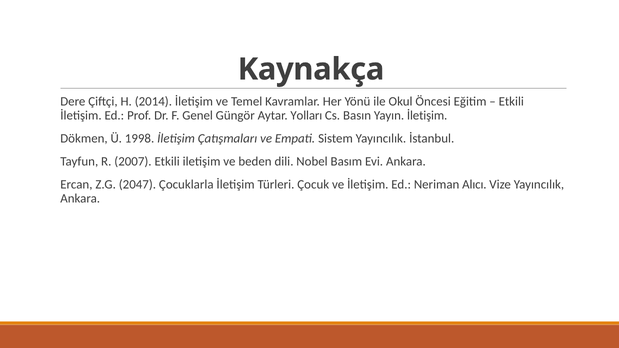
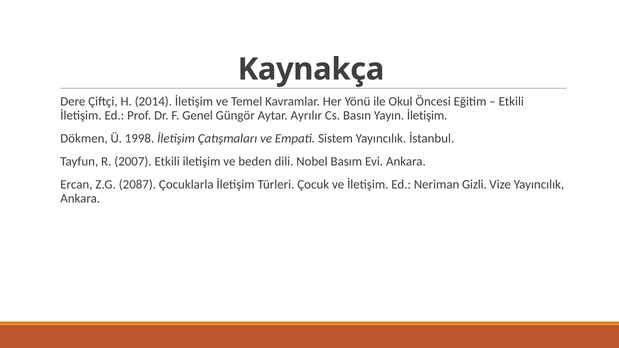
Yolları: Yolları -> Ayrılır
2047: 2047 -> 2087
Alıcı: Alıcı -> Gizli
